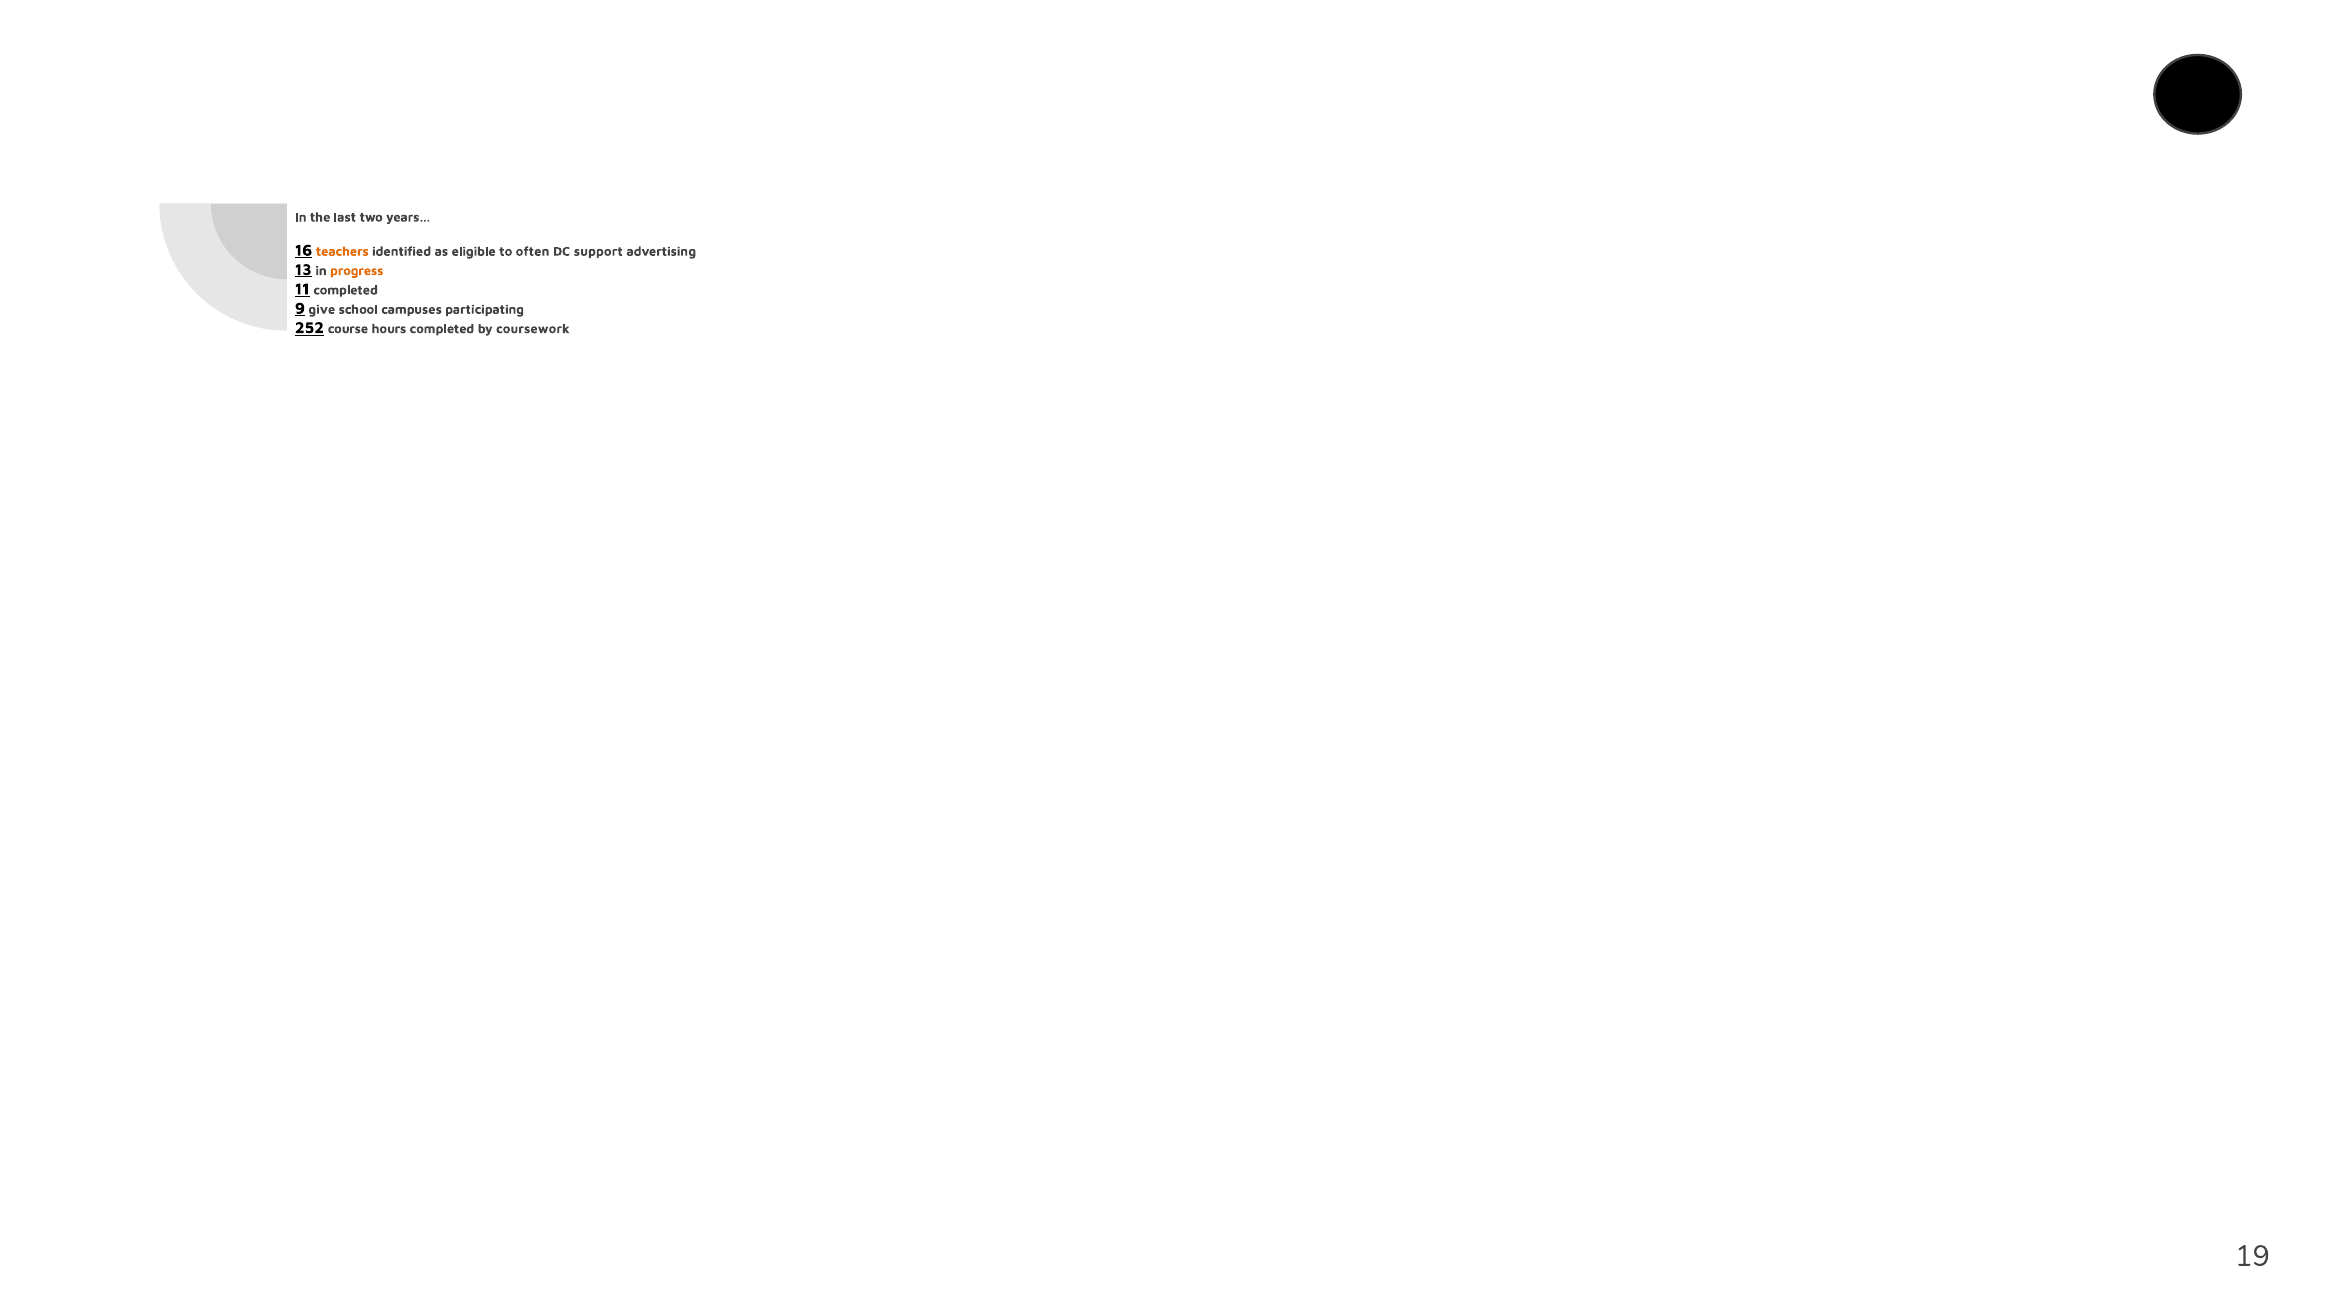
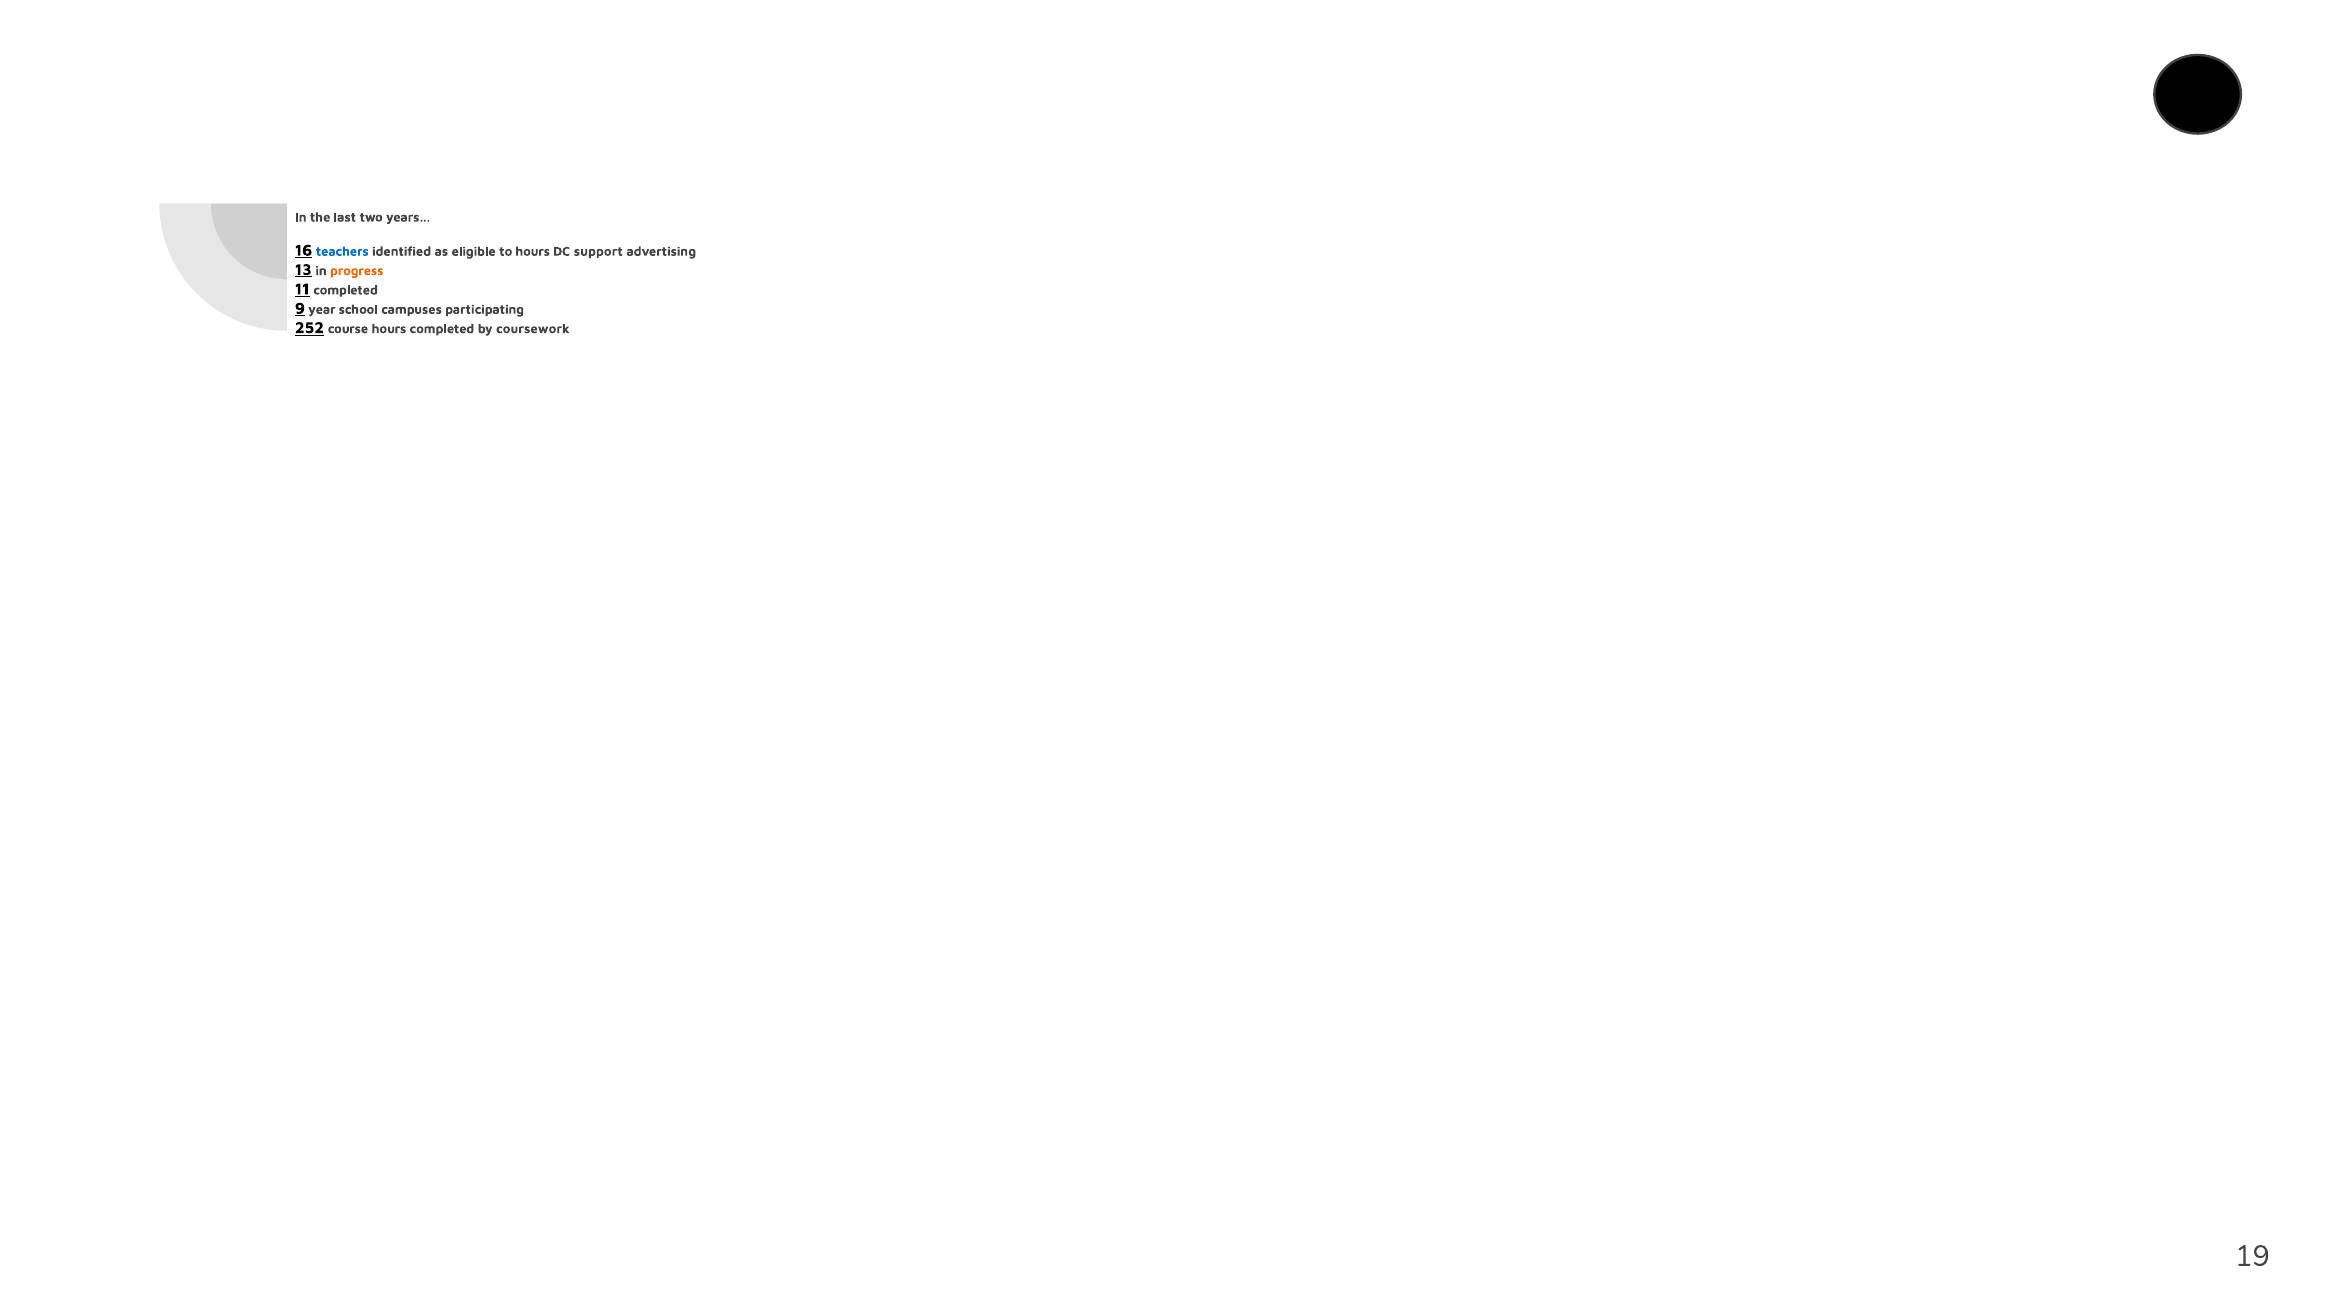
teachers colour: orange -> blue
to often: often -> hours
give: give -> year
